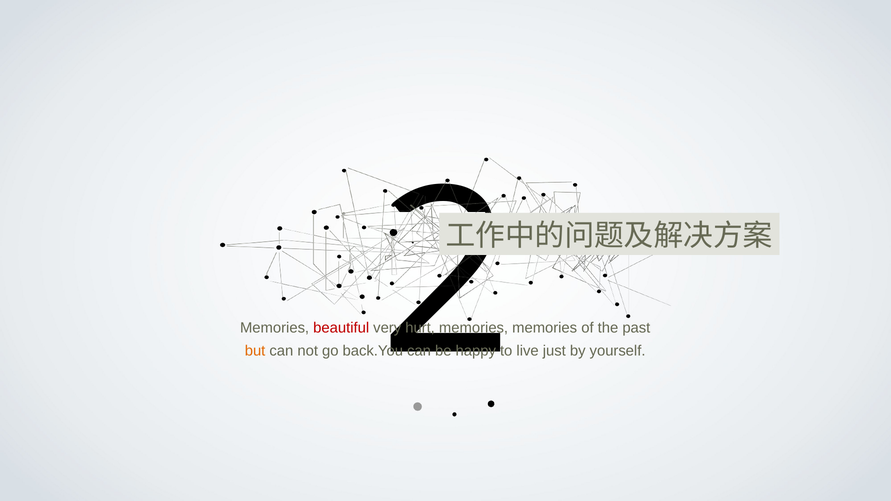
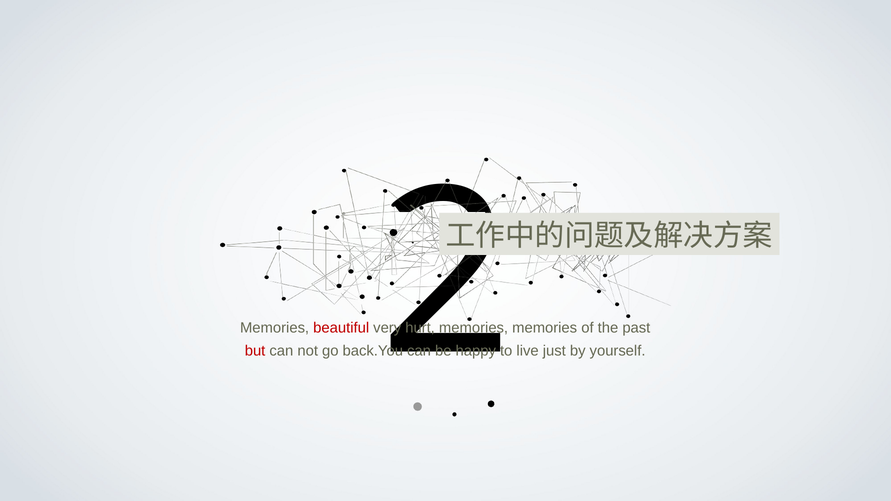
but colour: orange -> red
